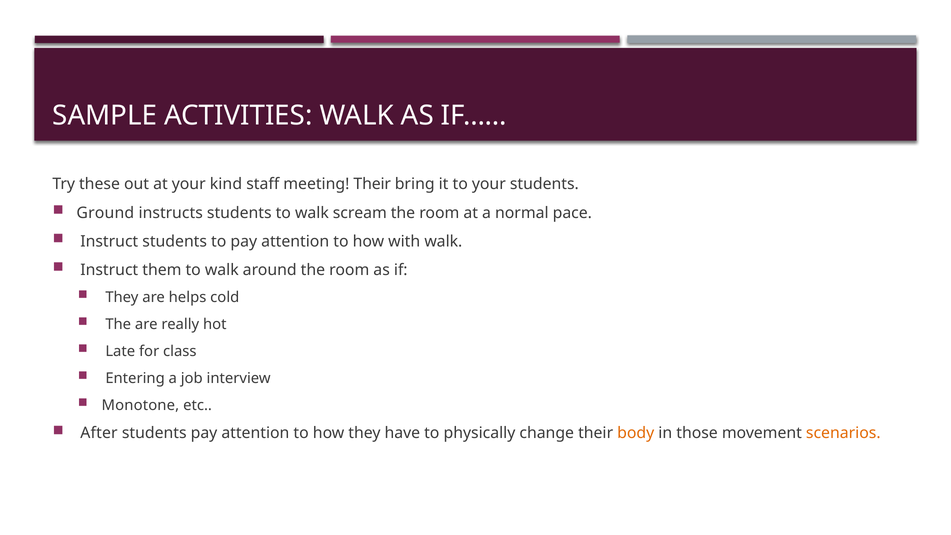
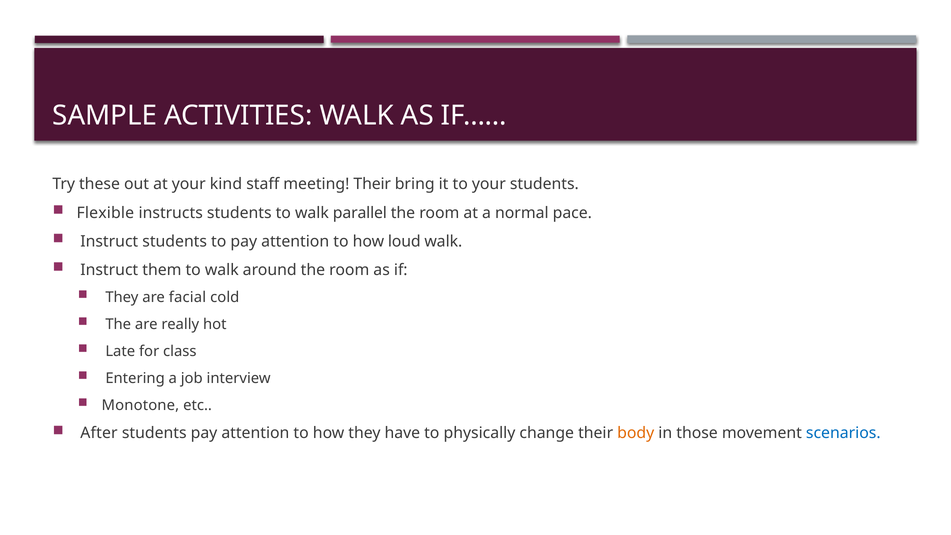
Ground: Ground -> Flexible
scream: scream -> parallel
with: with -> loud
helps: helps -> facial
scenarios colour: orange -> blue
